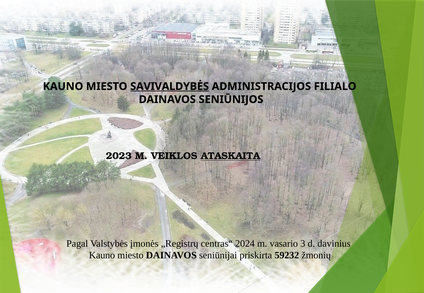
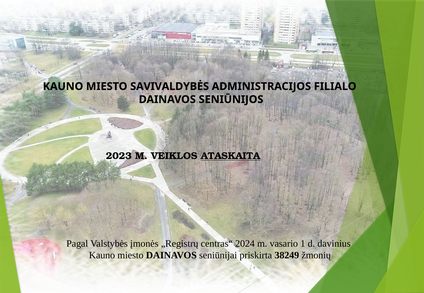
SAVIVALDYBĖS underline: present -> none
3: 3 -> 1
59232: 59232 -> 38249
